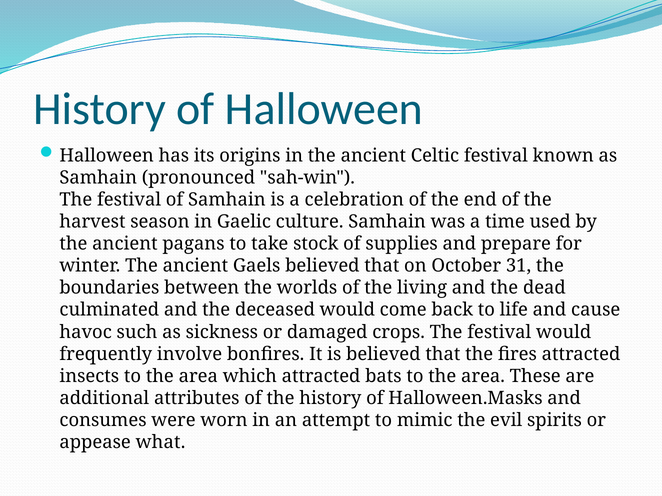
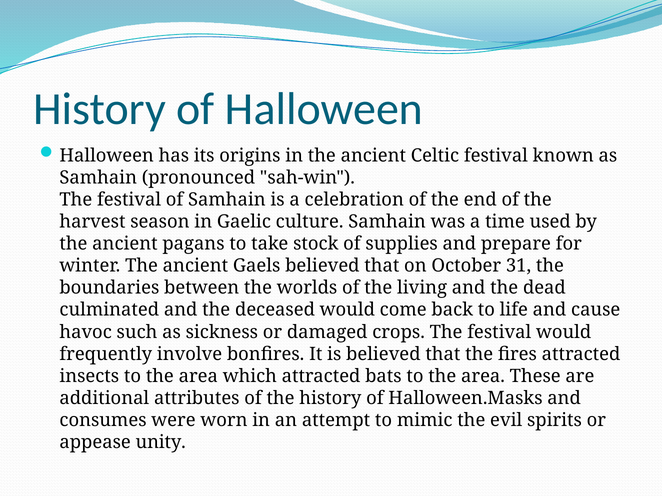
what: what -> unity
